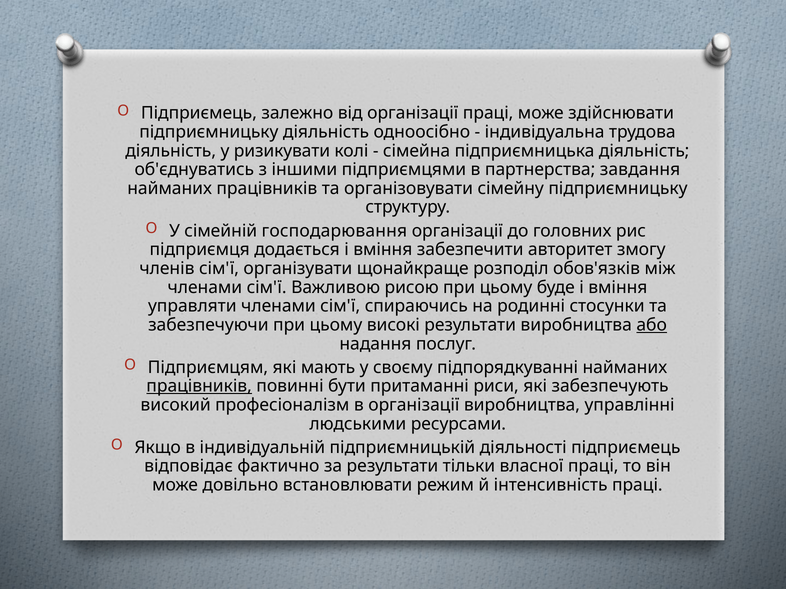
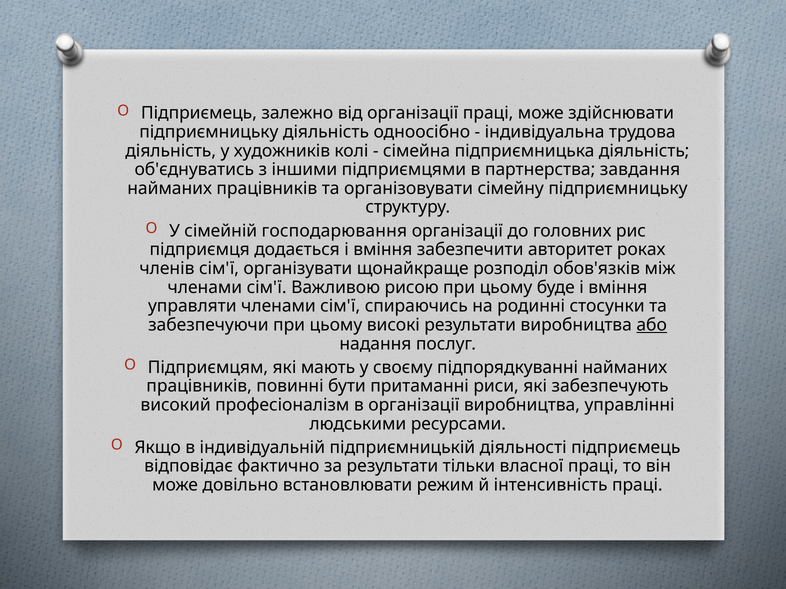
ризикувати: ризикувати -> художників
змогу: змогу -> роках
працівників at (199, 386) underline: present -> none
